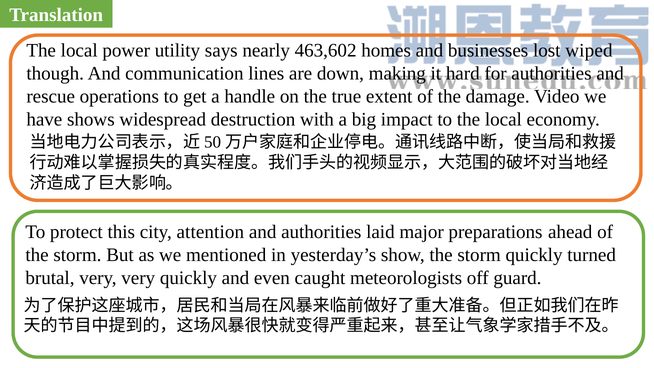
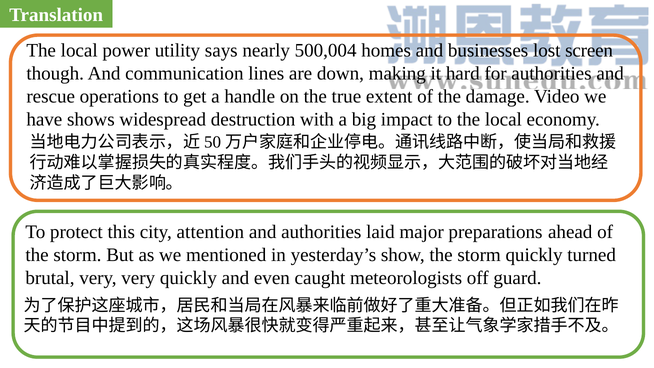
463,602: 463,602 -> 500,004
wiped: wiped -> screen
